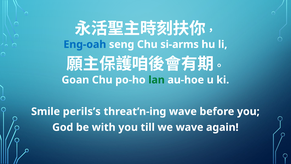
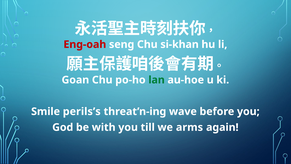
Eng-oah colour: blue -> red
si-arms: si-arms -> si-khan
we wave: wave -> arms
